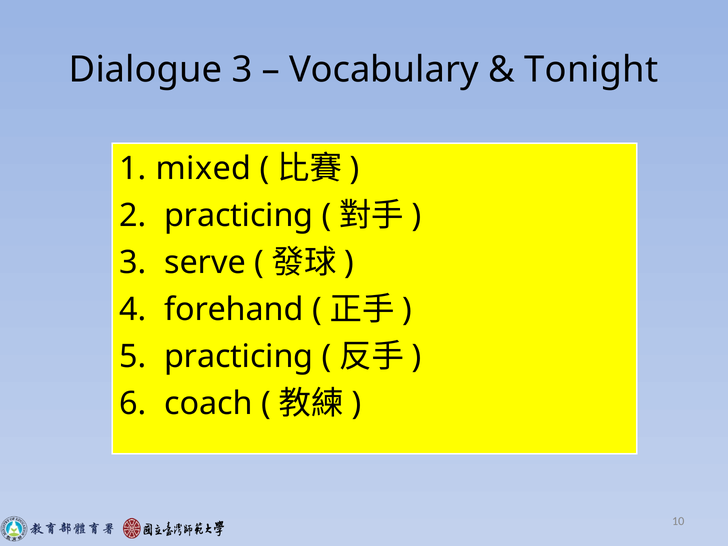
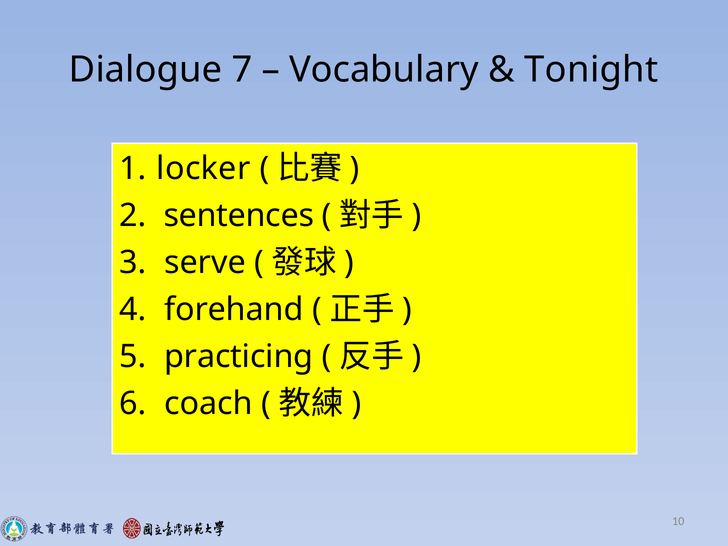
Dialogue 3: 3 -> 7
mixed: mixed -> locker
2 practicing: practicing -> sentences
